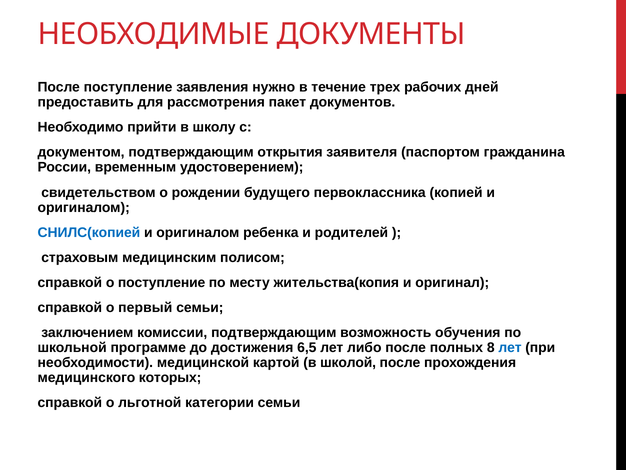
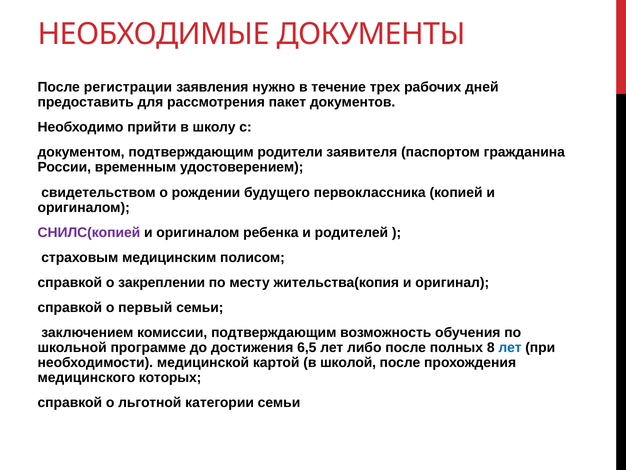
После поступление: поступление -> регистрации
открытия: открытия -> родители
СНИЛС(копией colour: blue -> purple
о поступление: поступление -> закреплении
